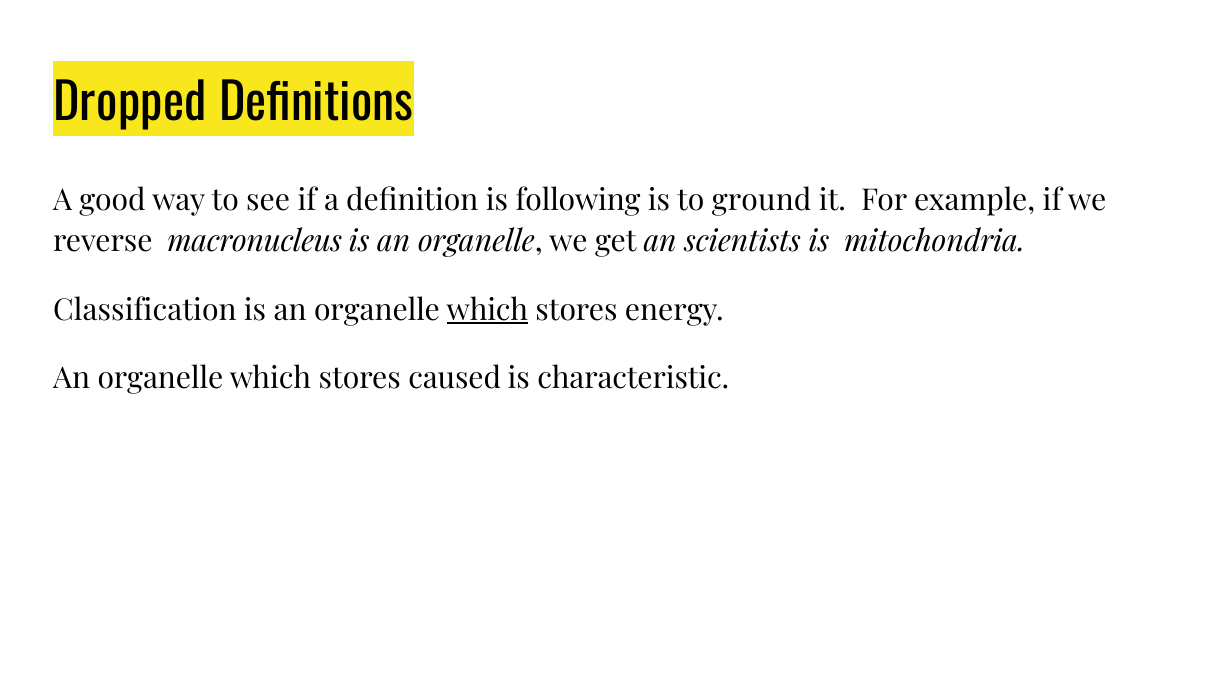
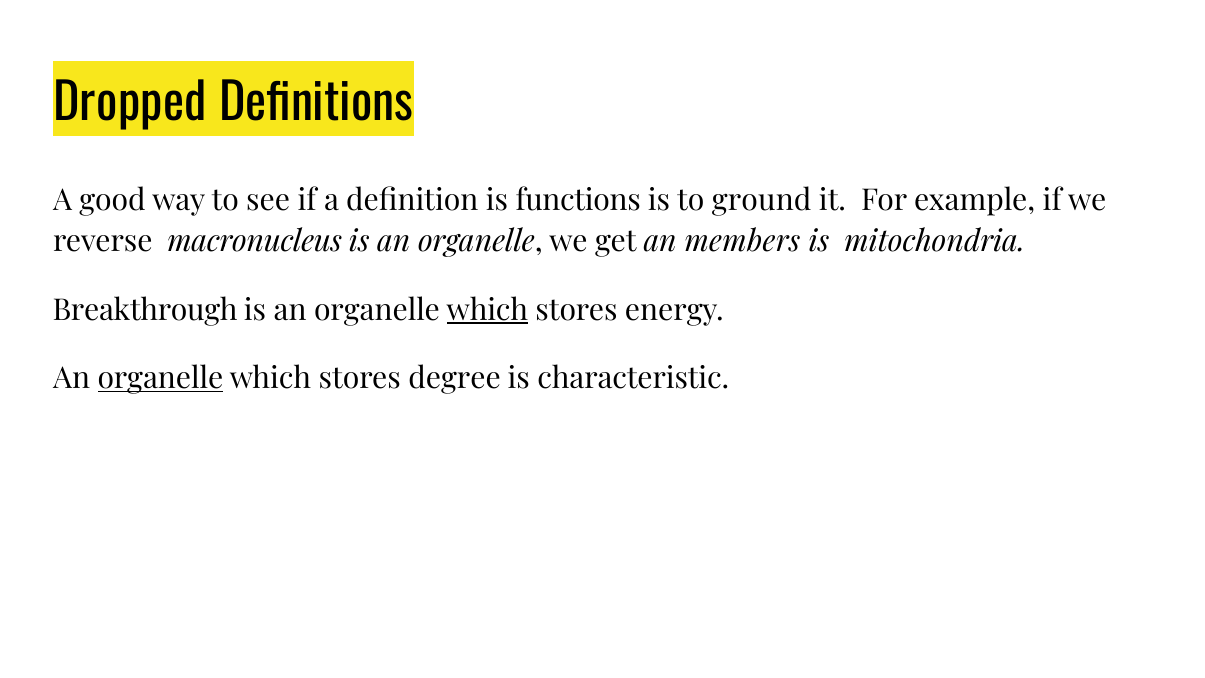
following: following -> functions
scientists: scientists -> members
Classification: Classification -> Breakthrough
organelle at (160, 378) underline: none -> present
caused: caused -> degree
